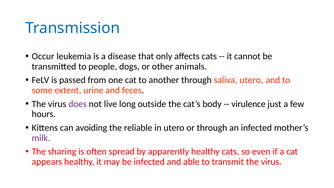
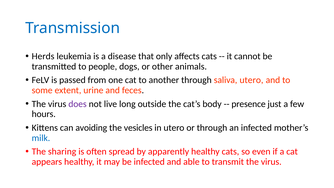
Occur: Occur -> Herds
virulence: virulence -> presence
reliable: reliable -> vesicles
milk colour: purple -> blue
